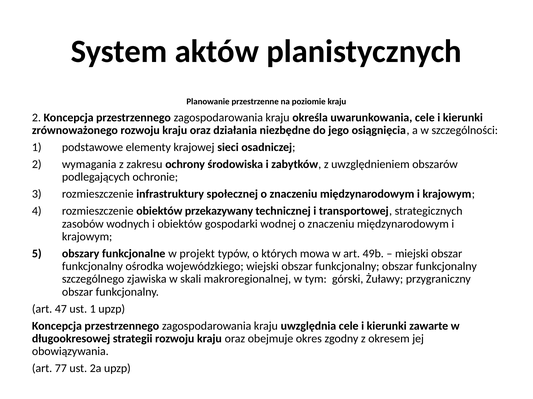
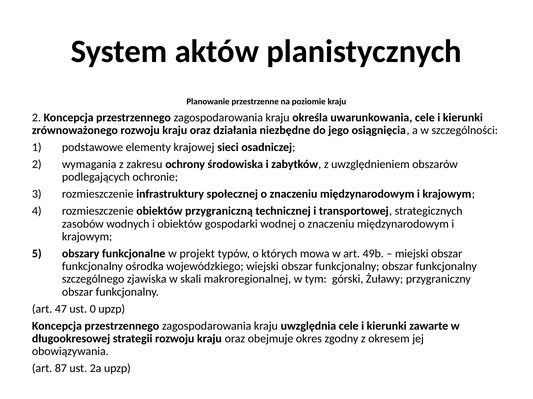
przekazywany: przekazywany -> przygraniczną
ust 1: 1 -> 0
77: 77 -> 87
